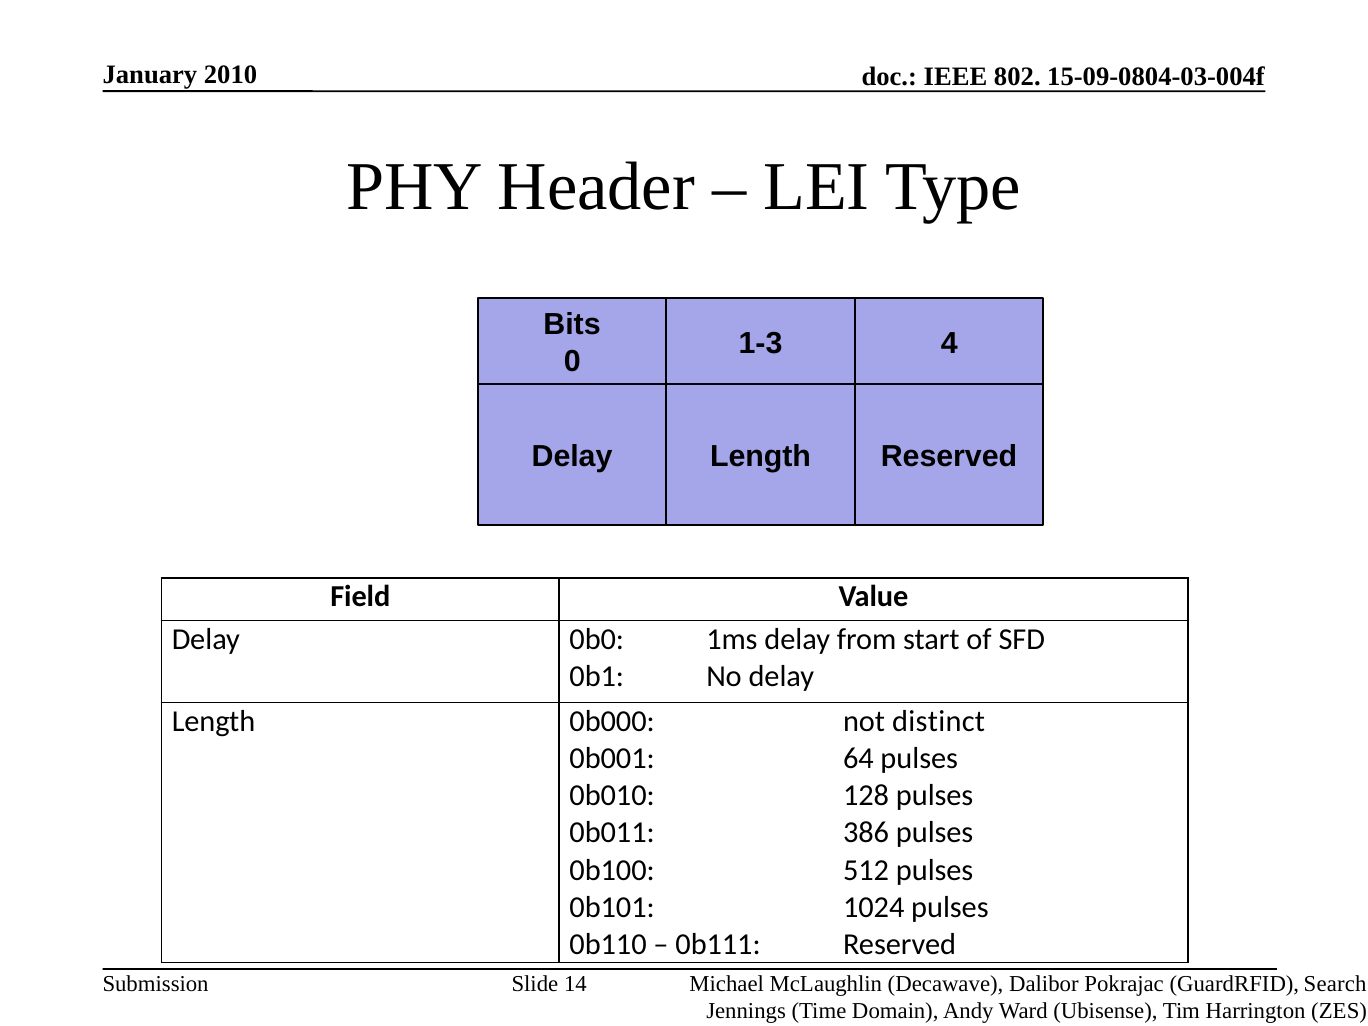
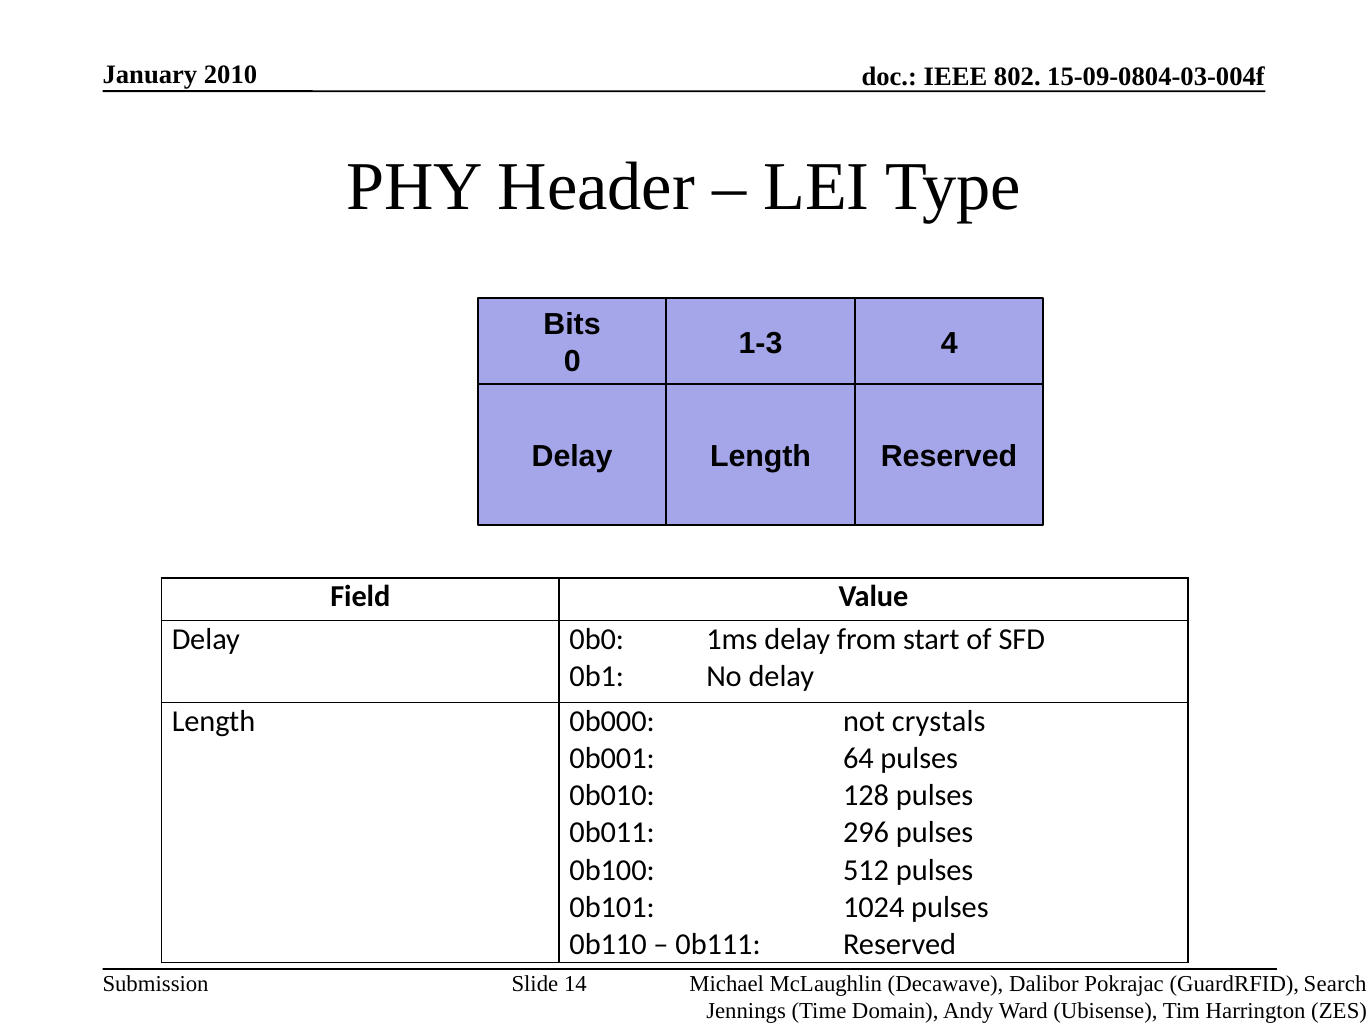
distinct: distinct -> crystals
386: 386 -> 296
